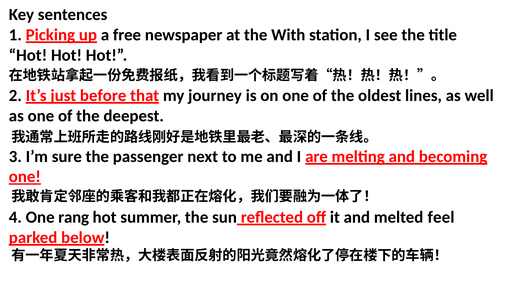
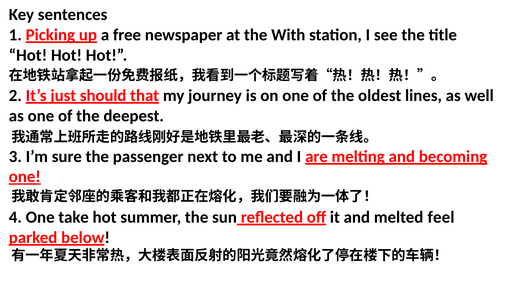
before: before -> should
rang: rang -> take
